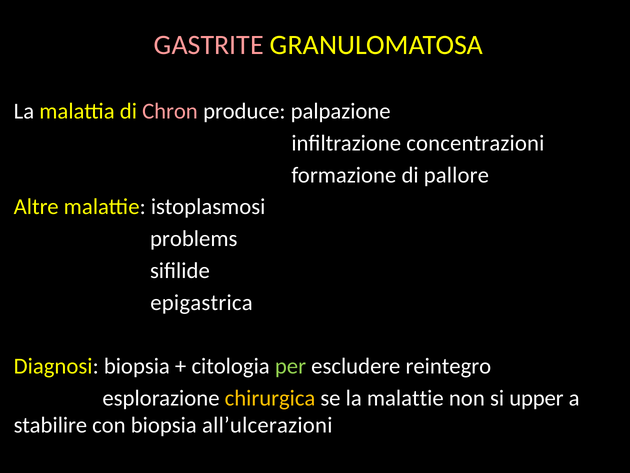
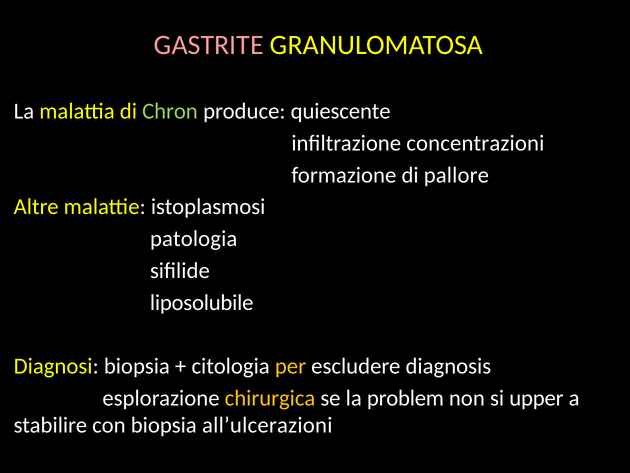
Chron colour: pink -> light green
palpazione: palpazione -> quiescente
problems: problems -> patologia
epigastrica: epigastrica -> liposolubile
per colour: light green -> yellow
reintegro: reintegro -> diagnosis
la malattie: malattie -> problem
